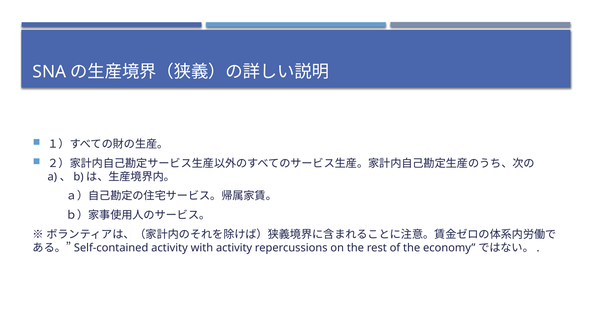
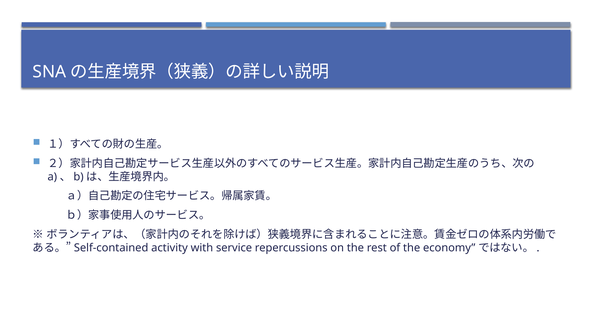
with activity: activity -> service
